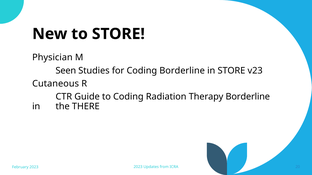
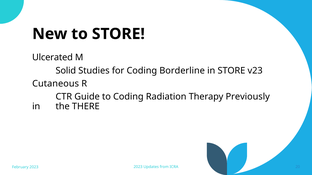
Physician: Physician -> Ulcerated
Seen: Seen -> Solid
Therapy Borderline: Borderline -> Previously
